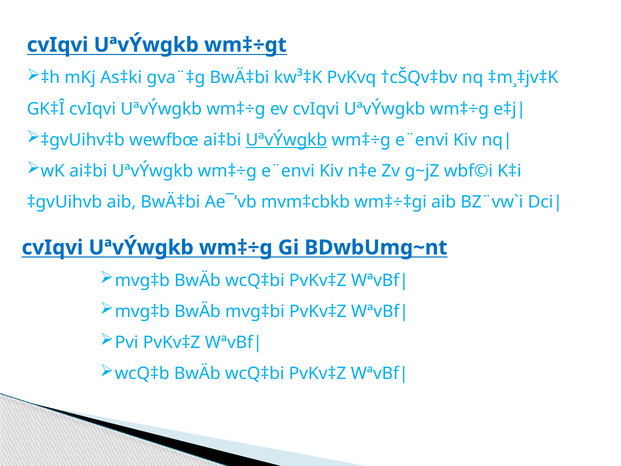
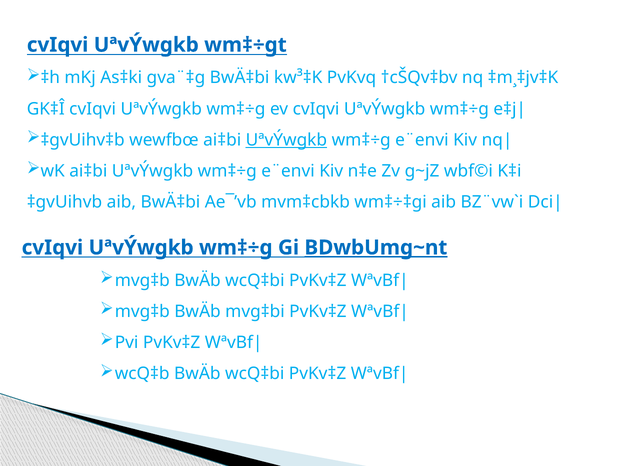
BDwbUmg~nt underline: none -> present
